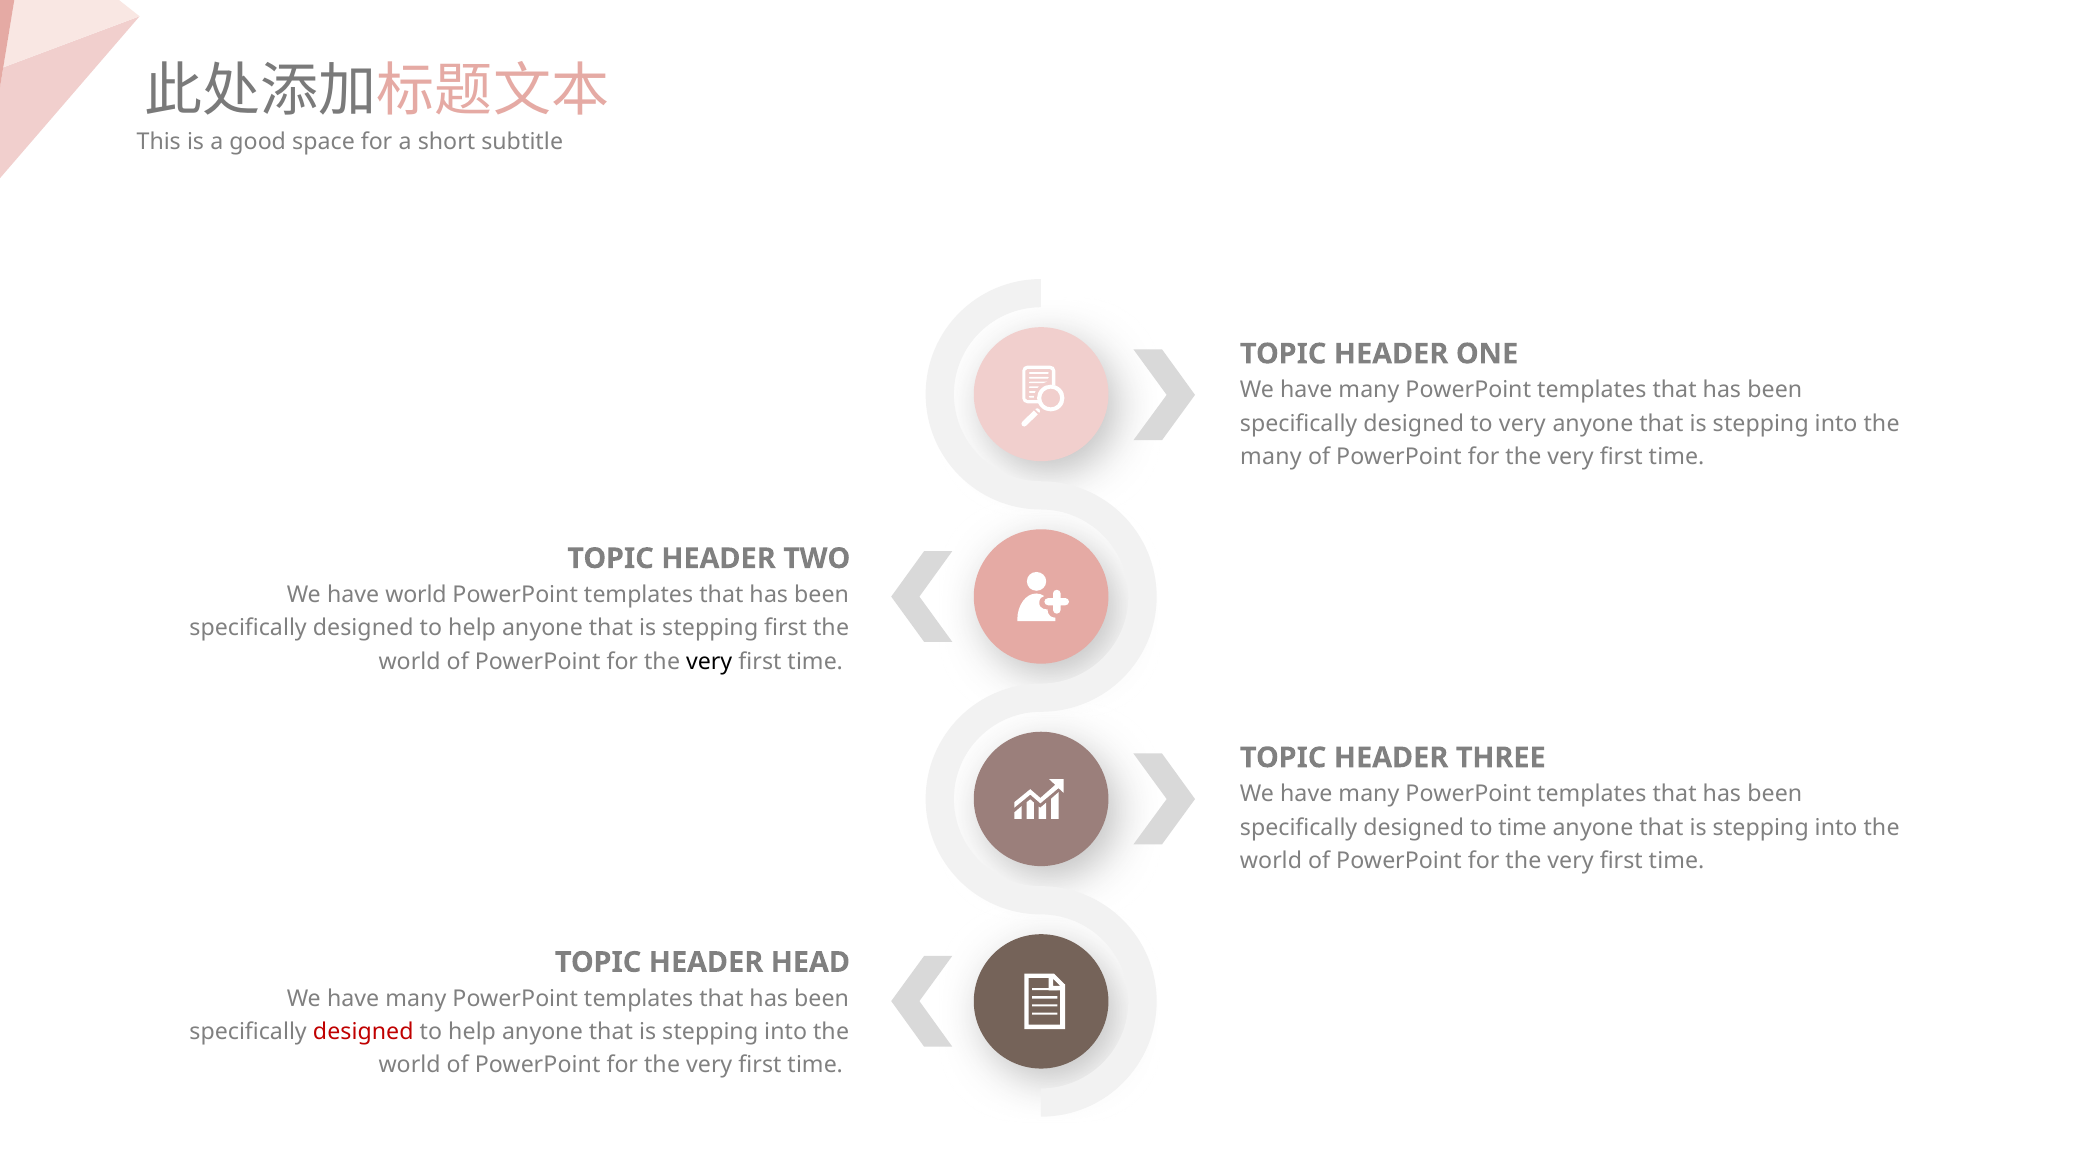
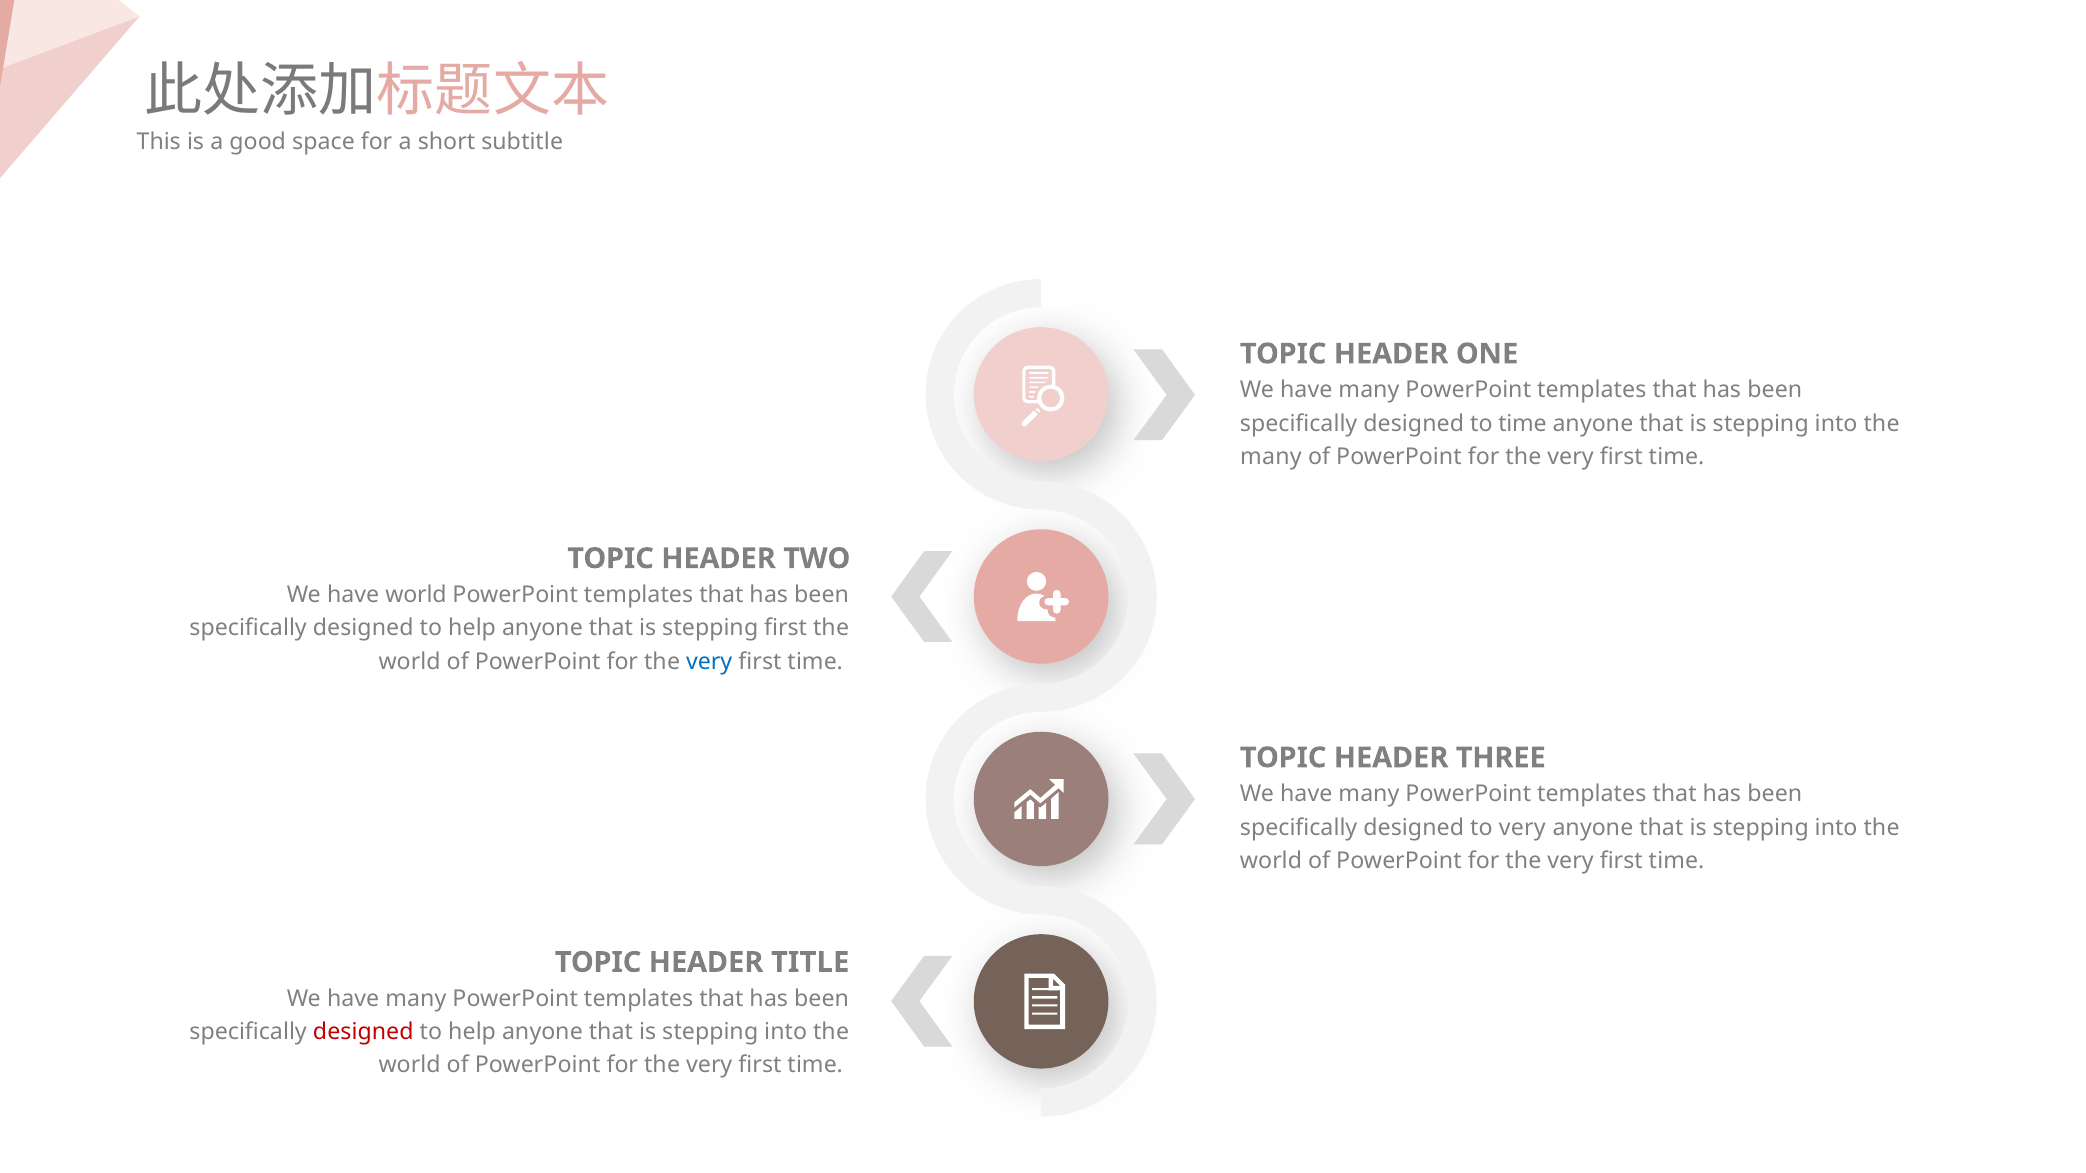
to very: very -> time
very at (709, 662) colour: black -> blue
to time: time -> very
HEAD: HEAD -> TITLE
